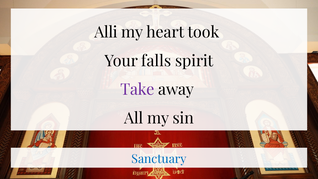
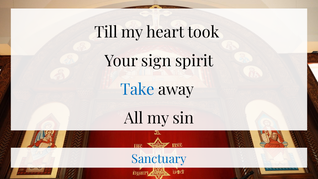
Alli: Alli -> Till
falls: falls -> sign
Take colour: purple -> blue
